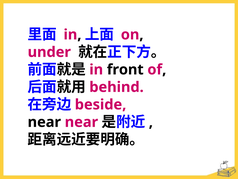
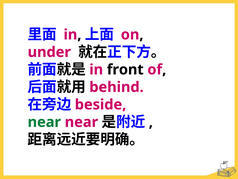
near at (44, 122) colour: black -> green
